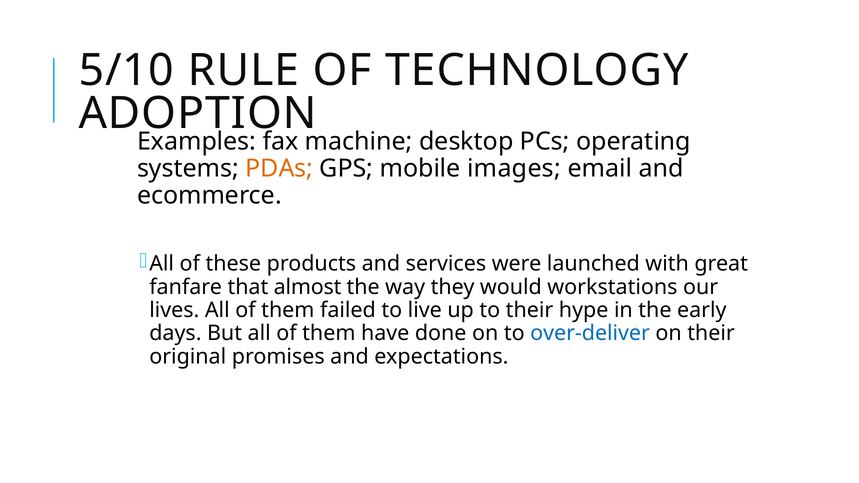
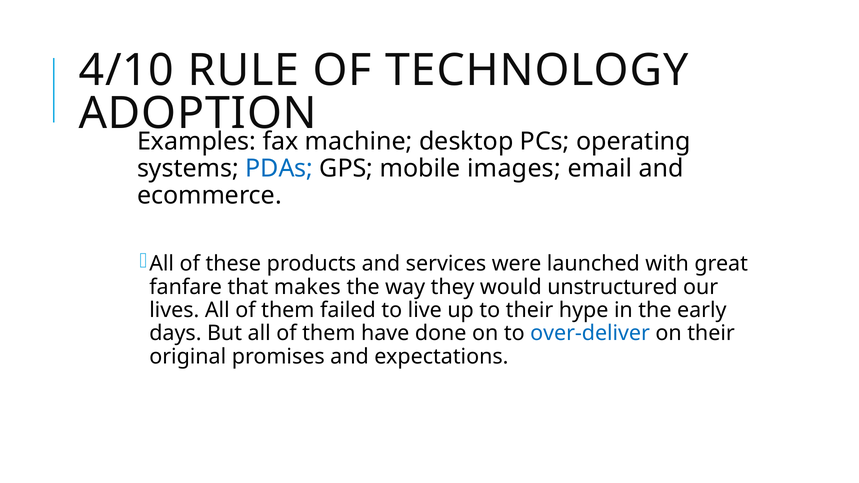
5/10: 5/10 -> 4/10
PDAs colour: orange -> blue
almost: almost -> makes
workstations: workstations -> unstructured
